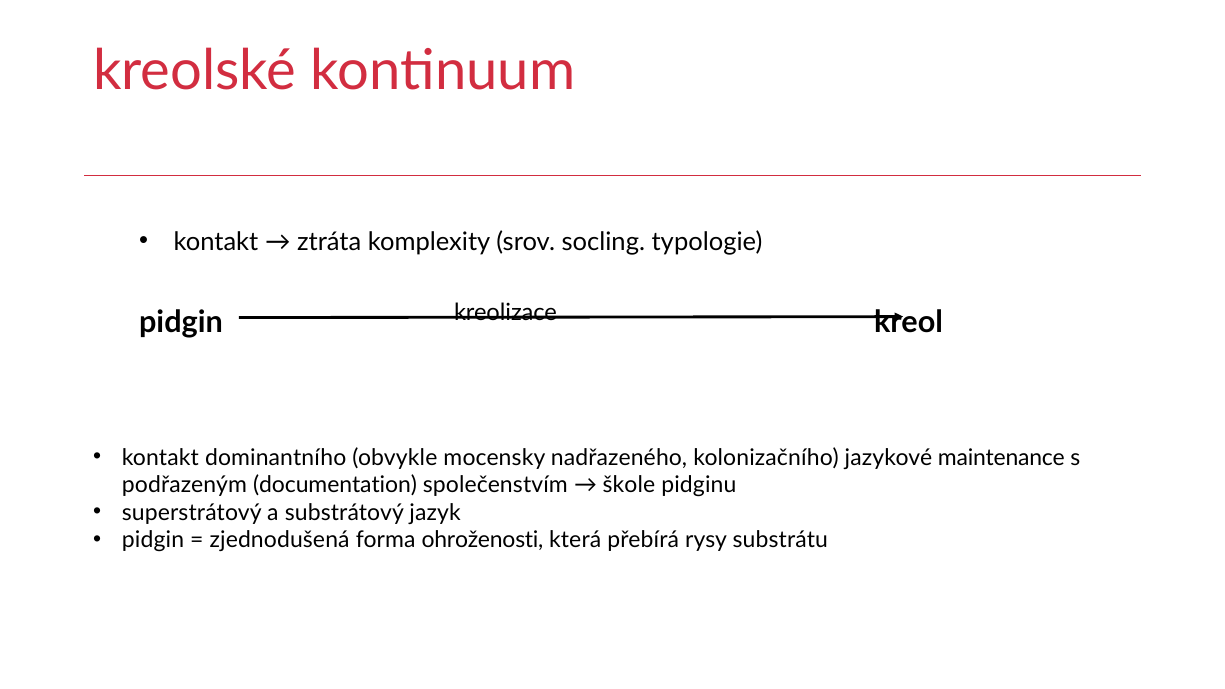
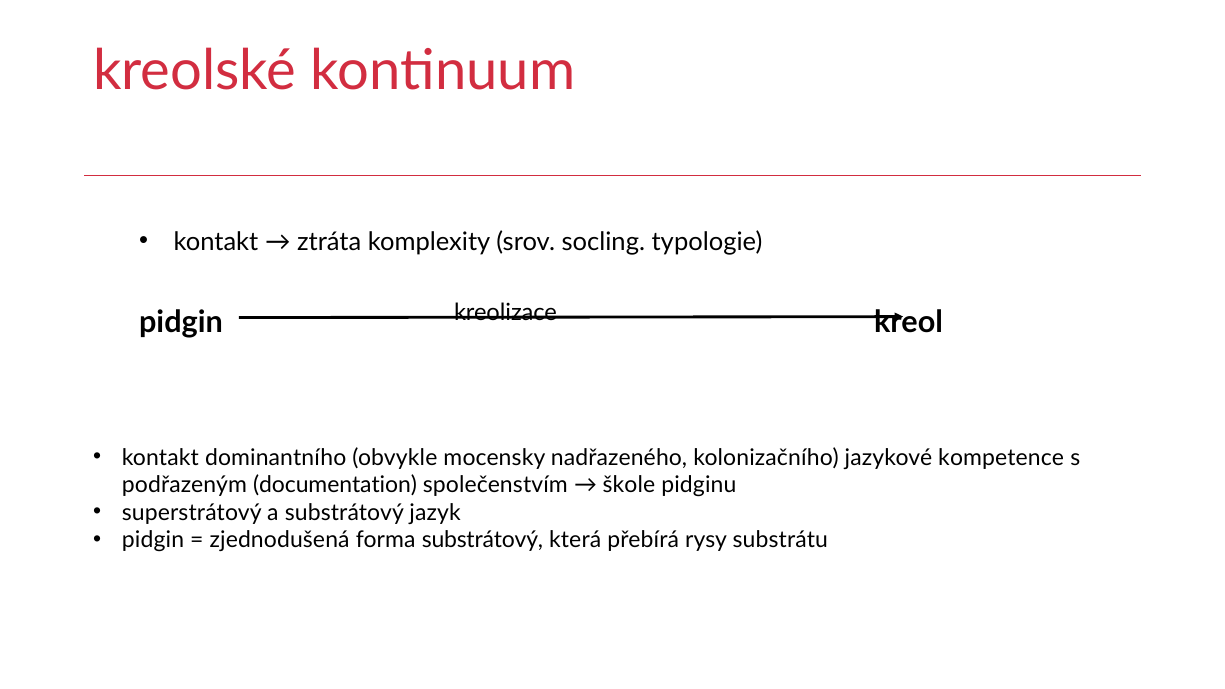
maintenance: maintenance -> kompetence
forma ohroženosti: ohroženosti -> substrátový
